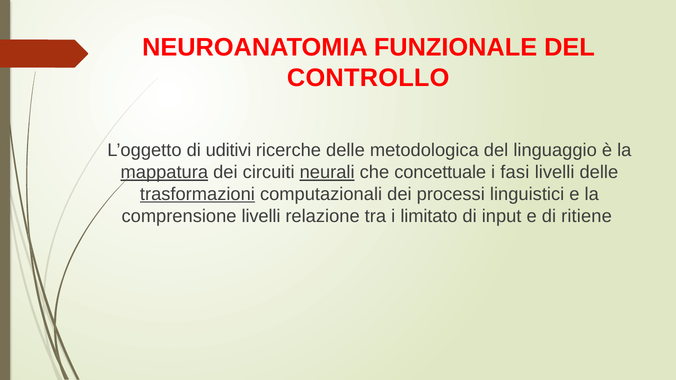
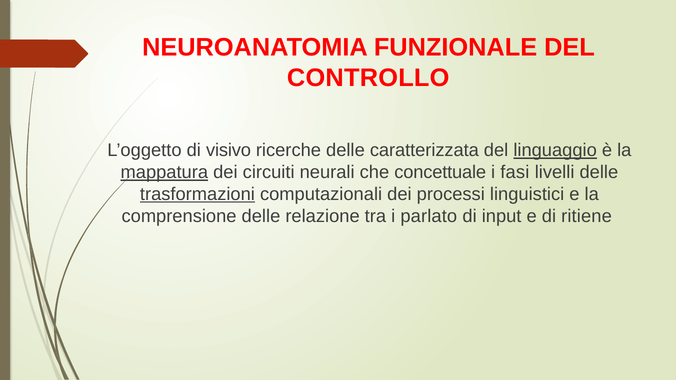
uditivi: uditivi -> visivo
metodologica: metodologica -> caratterizzata
linguaggio underline: none -> present
neurali underline: present -> none
comprensione livelli: livelli -> delle
limitato: limitato -> parlato
